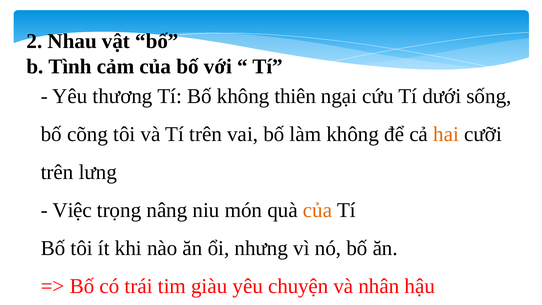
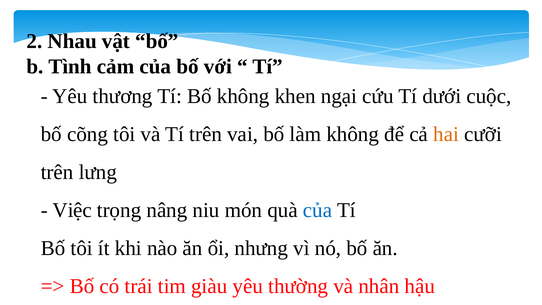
thiên: thiên -> khen
sống: sống -> cuộc
của at (318, 210) colour: orange -> blue
chuyện: chuyện -> thường
